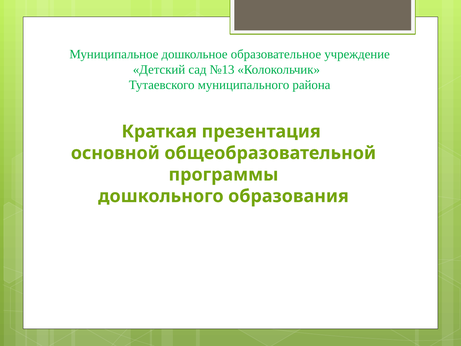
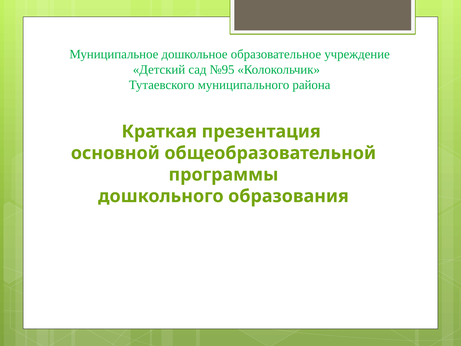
№13: №13 -> №95
